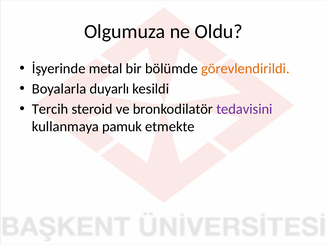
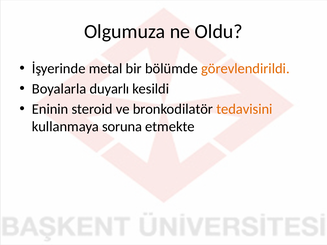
Tercih: Tercih -> Eninin
tedavisini colour: purple -> orange
pamuk: pamuk -> soruna
